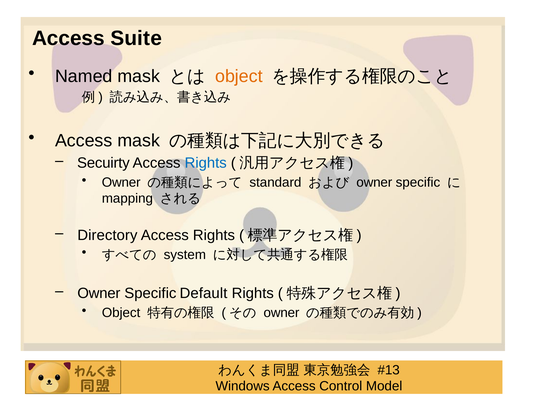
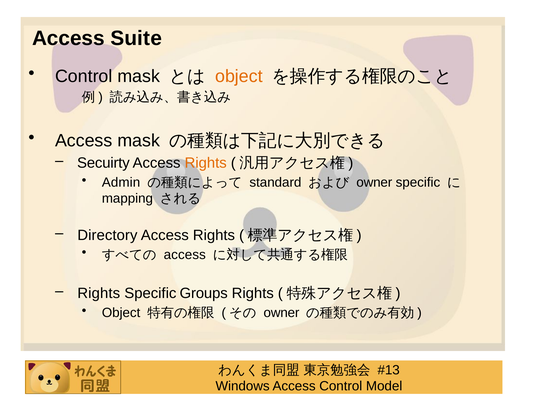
Named at (84, 76): Named -> Control
Rights at (206, 163) colour: blue -> orange
Owner at (121, 182): Owner -> Admin
system at (185, 254): system -> access
Owner at (99, 293): Owner -> Rights
Default: Default -> Groups
